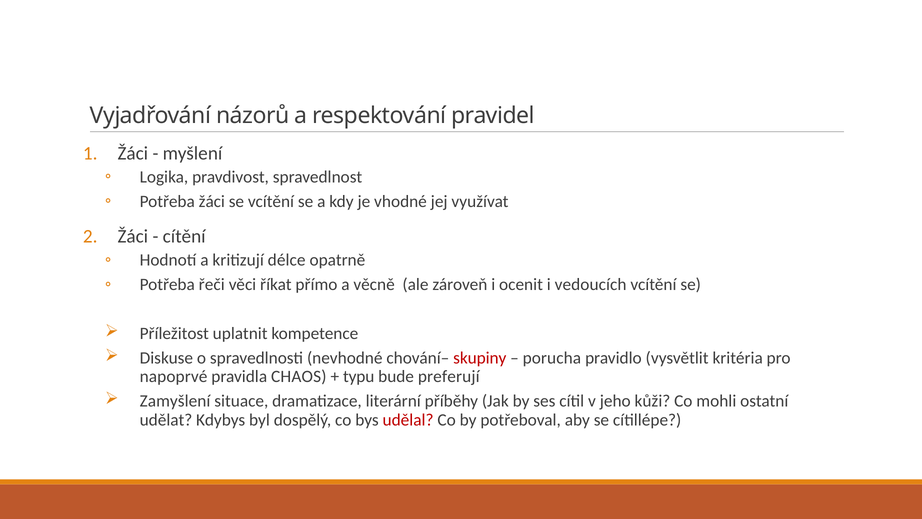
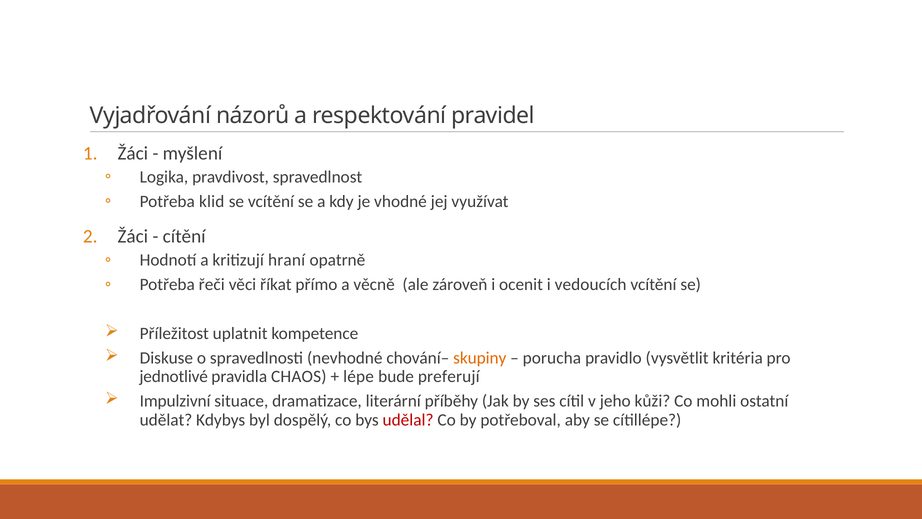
Potřeba žáci: žáci -> klid
délce: délce -> hraní
skupiny colour: red -> orange
napoprvé: napoprvé -> jednotlivé
typu: typu -> lépe
Zamyšlení: Zamyšlení -> Impulzivní
